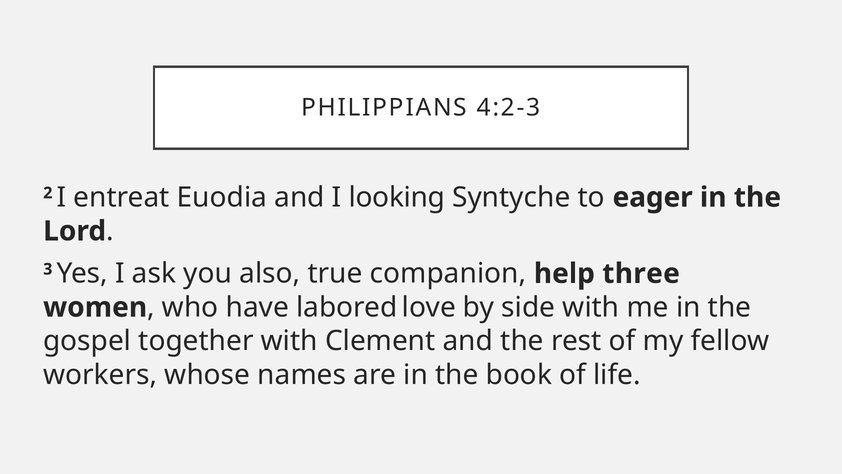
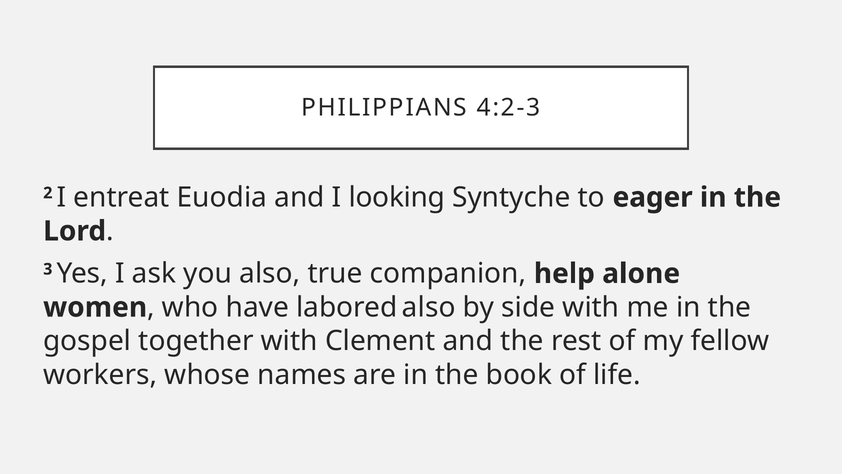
three: three -> alone
labored love: love -> also
